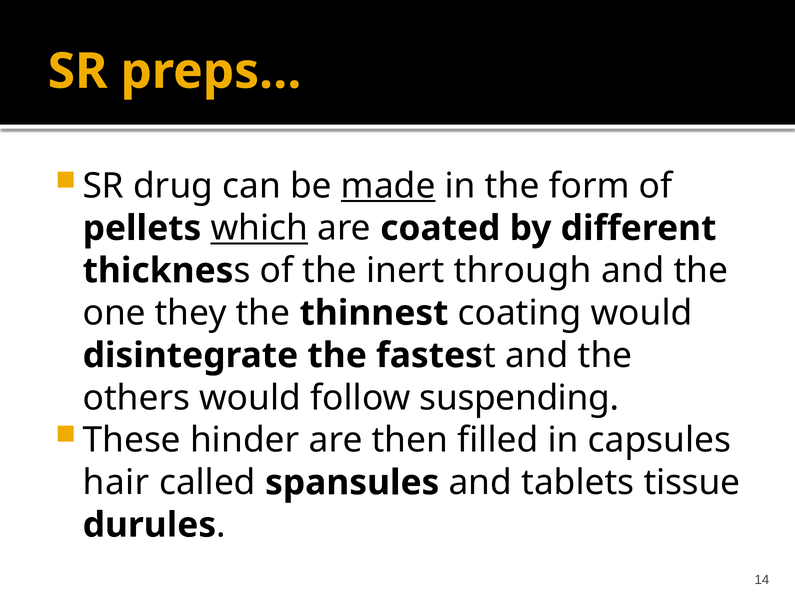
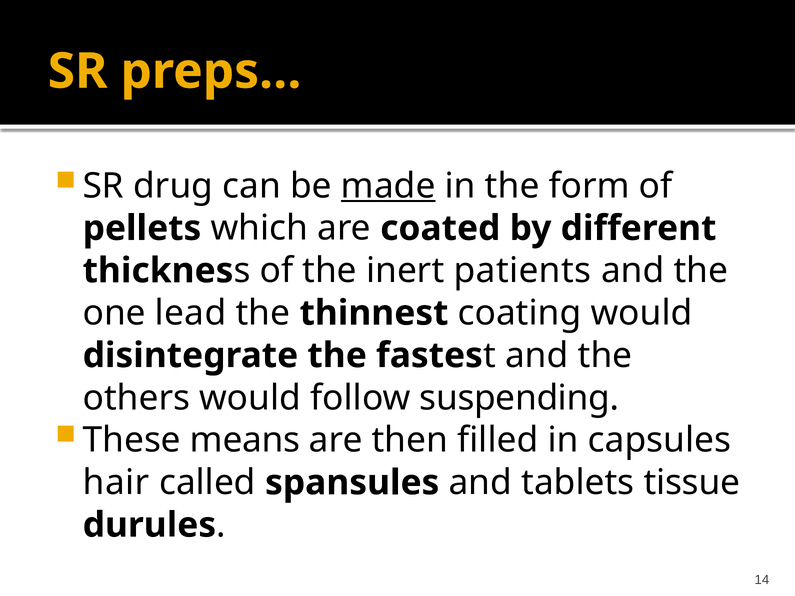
which underline: present -> none
through: through -> patients
they: they -> lead
hinder: hinder -> means
